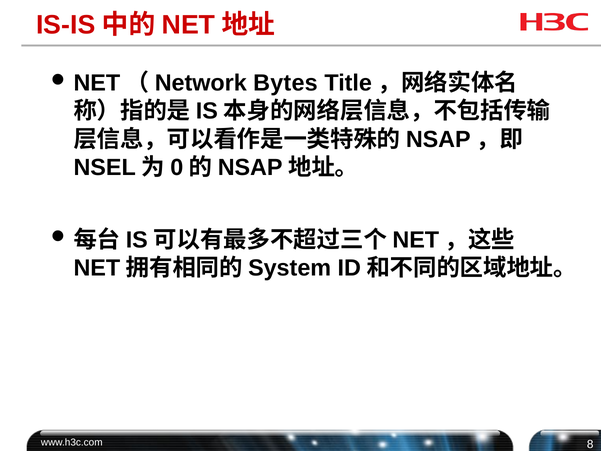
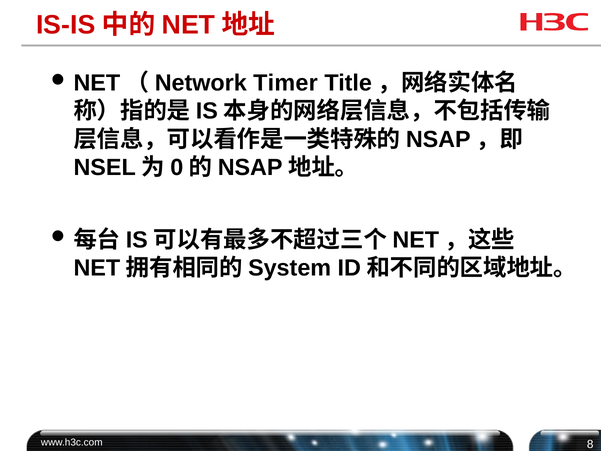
Bytes: Bytes -> Timer
